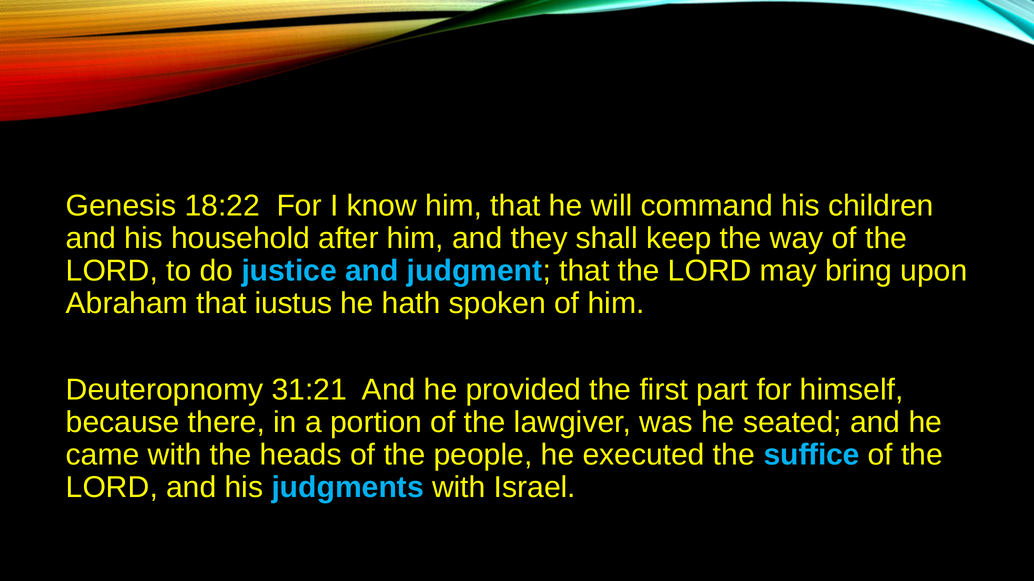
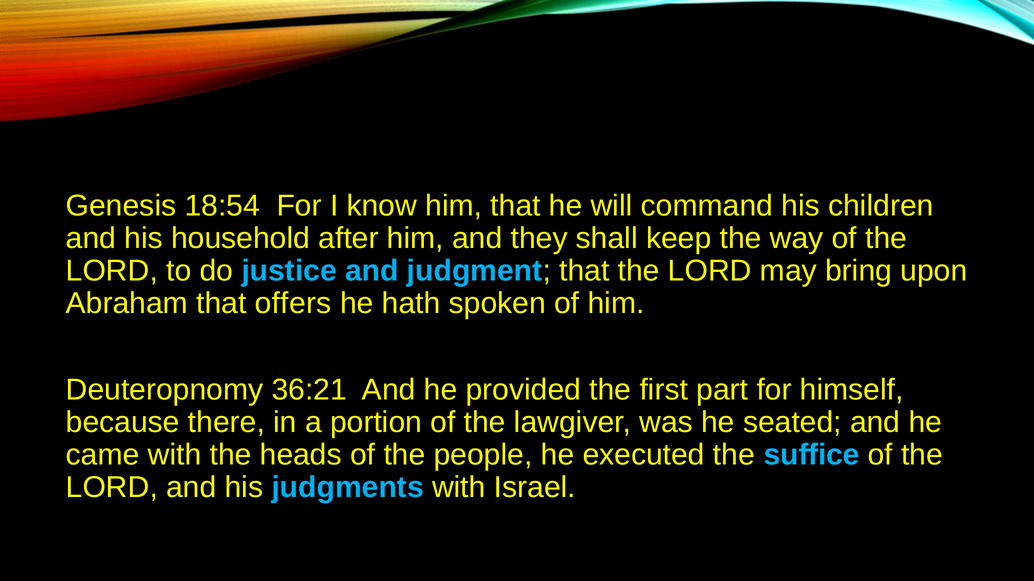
18:22: 18:22 -> 18:54
iustus: iustus -> offers
31:21: 31:21 -> 36:21
